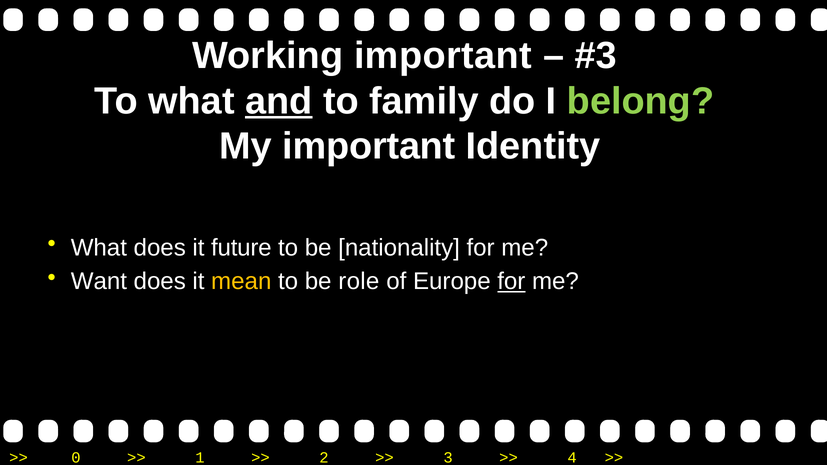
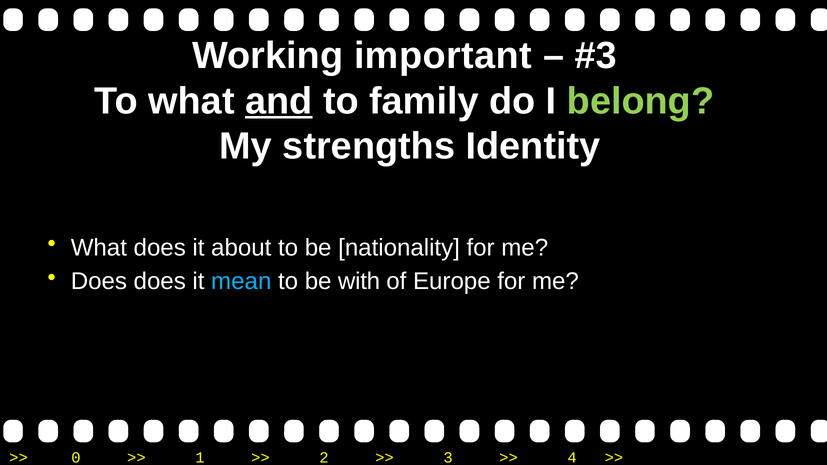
My important: important -> strengths
future: future -> about
Want at (99, 282): Want -> Does
mean colour: yellow -> light blue
role: role -> with
for at (511, 282) underline: present -> none
